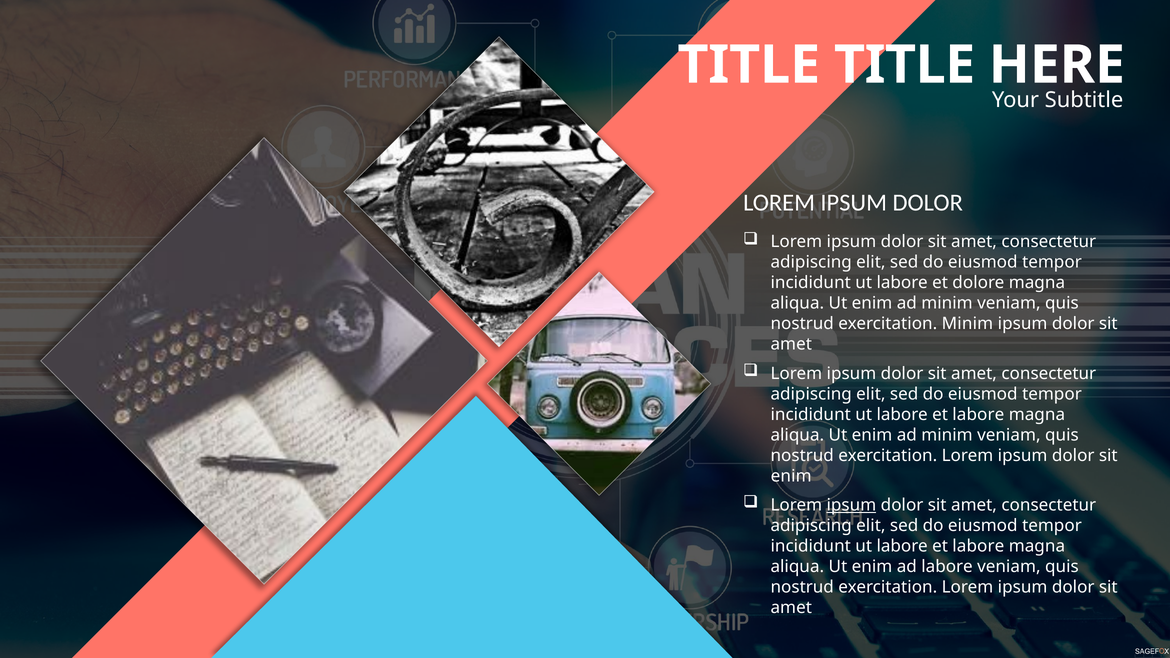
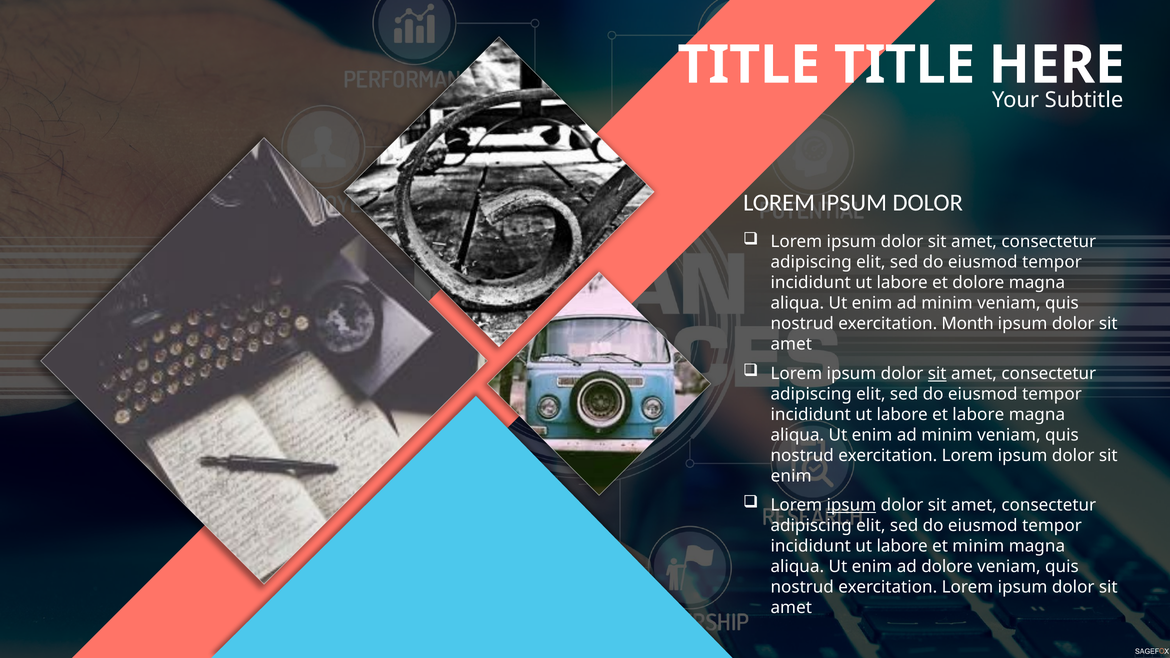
exercitation Minim: Minim -> Month
sit at (937, 374) underline: none -> present
labore at (978, 546): labore -> minim
ad labore: labore -> dolore
